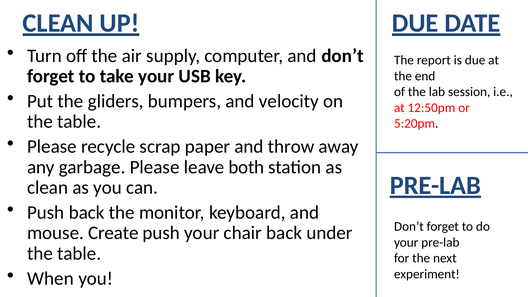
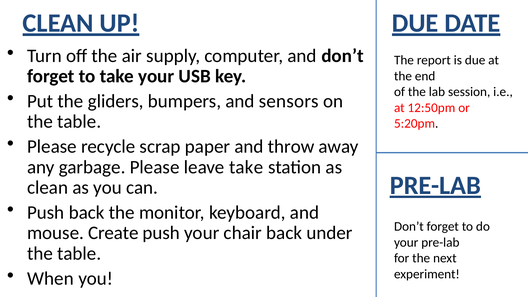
velocity: velocity -> sensors
leave both: both -> take
